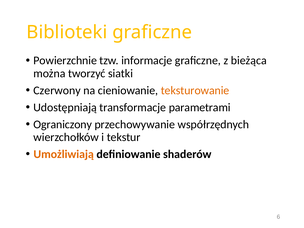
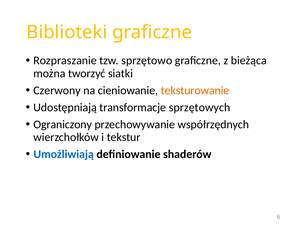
Powierzchnie: Powierzchnie -> Rozpraszanie
informacje: informacje -> sprzętowo
parametrami: parametrami -> sprzętowych
Umożliwiają colour: orange -> blue
